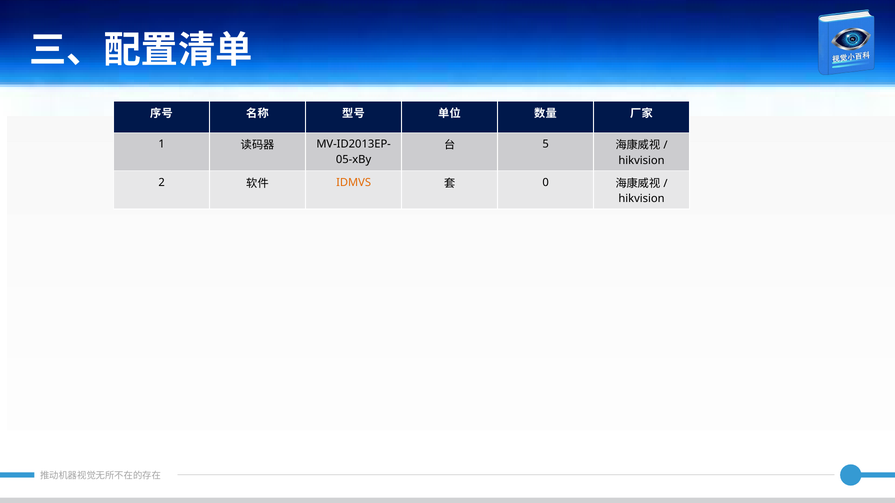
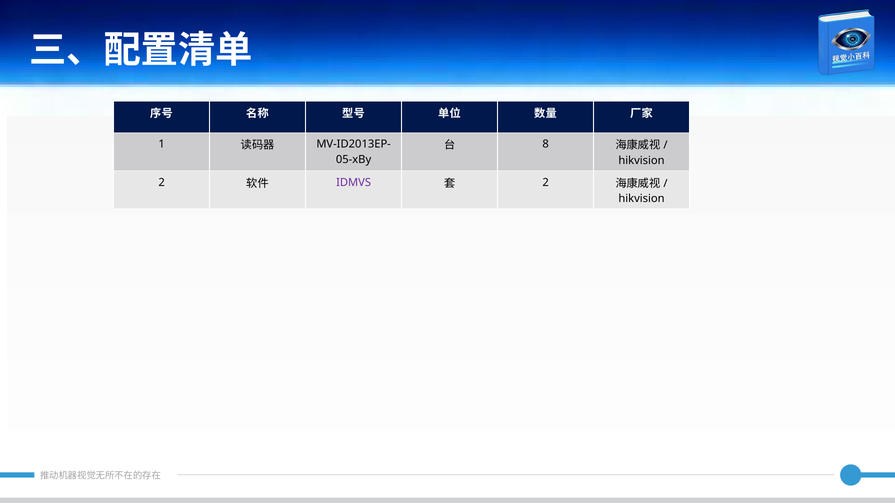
5: 5 -> 8
IDMVS colour: orange -> purple
0 at (546, 183): 0 -> 2
